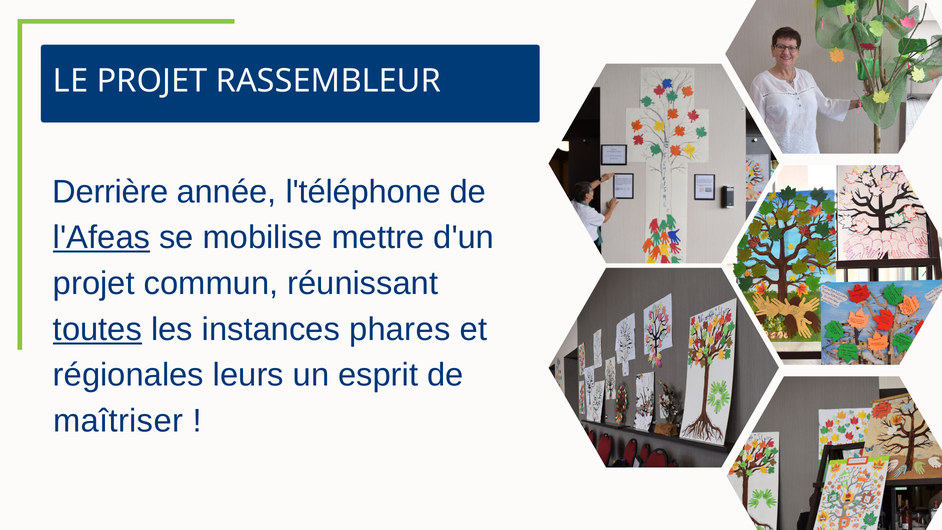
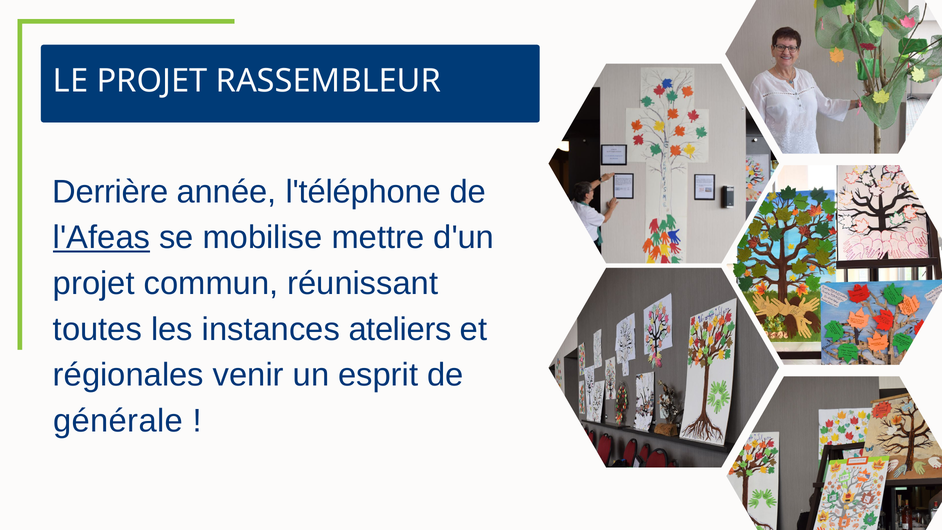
toutes underline: present -> none
phares: phares -> ateliers
leurs: leurs -> venir
maîtriser: maîtriser -> générale
